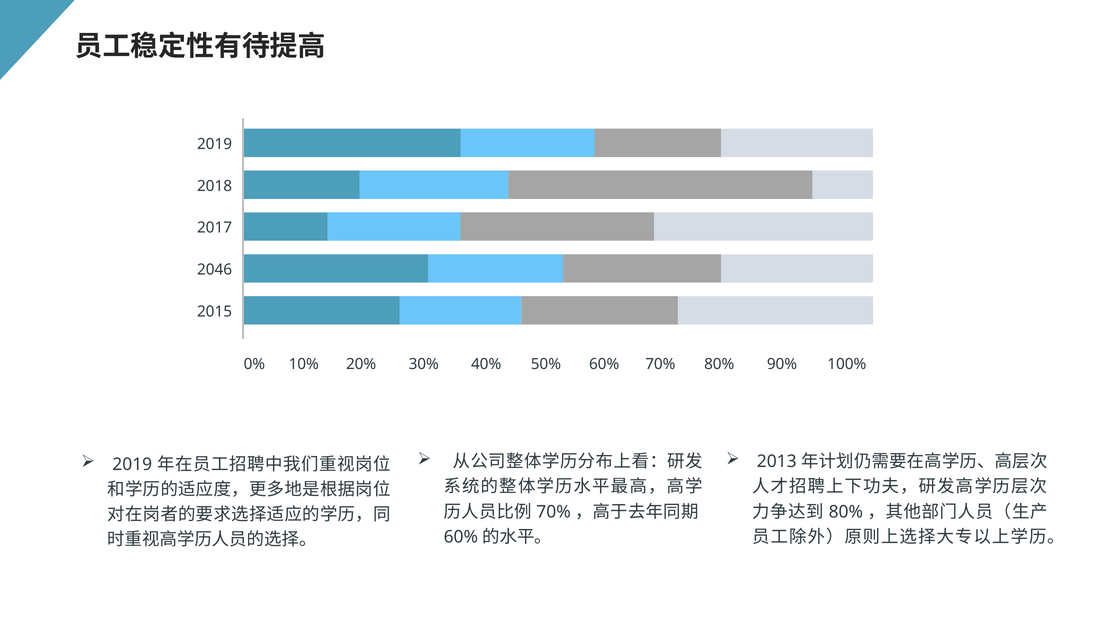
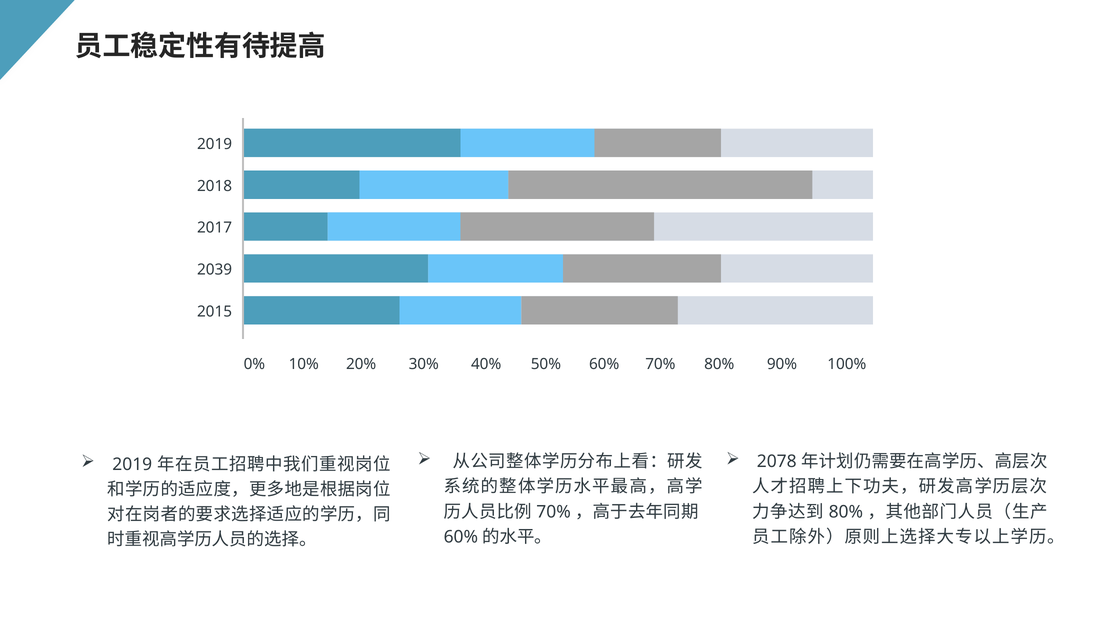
2046: 2046 -> 2039
2013: 2013 -> 2078
